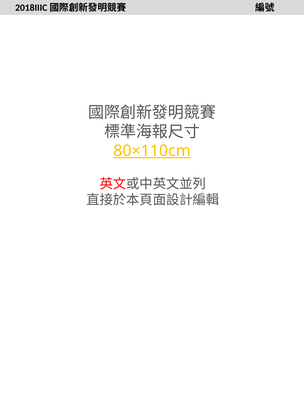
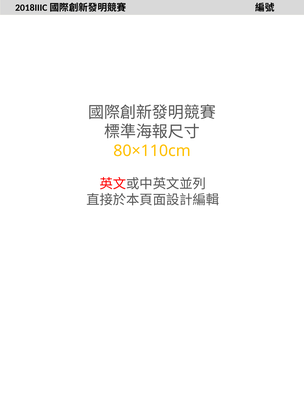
80×110cm underline: present -> none
